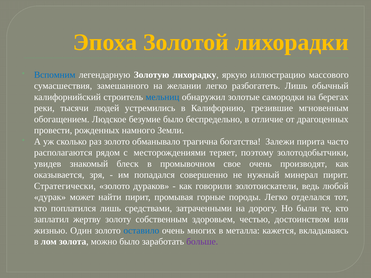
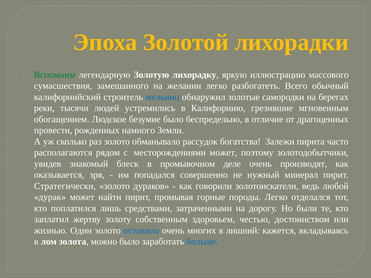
Вспомним colour: blue -> green
разбогатеть Лишь: Лишь -> Всего
трагична: трагична -> рассудок
месторождениями теряет: теряет -> может
свое: свое -> деле
металла: металла -> лишний
больше colour: purple -> blue
